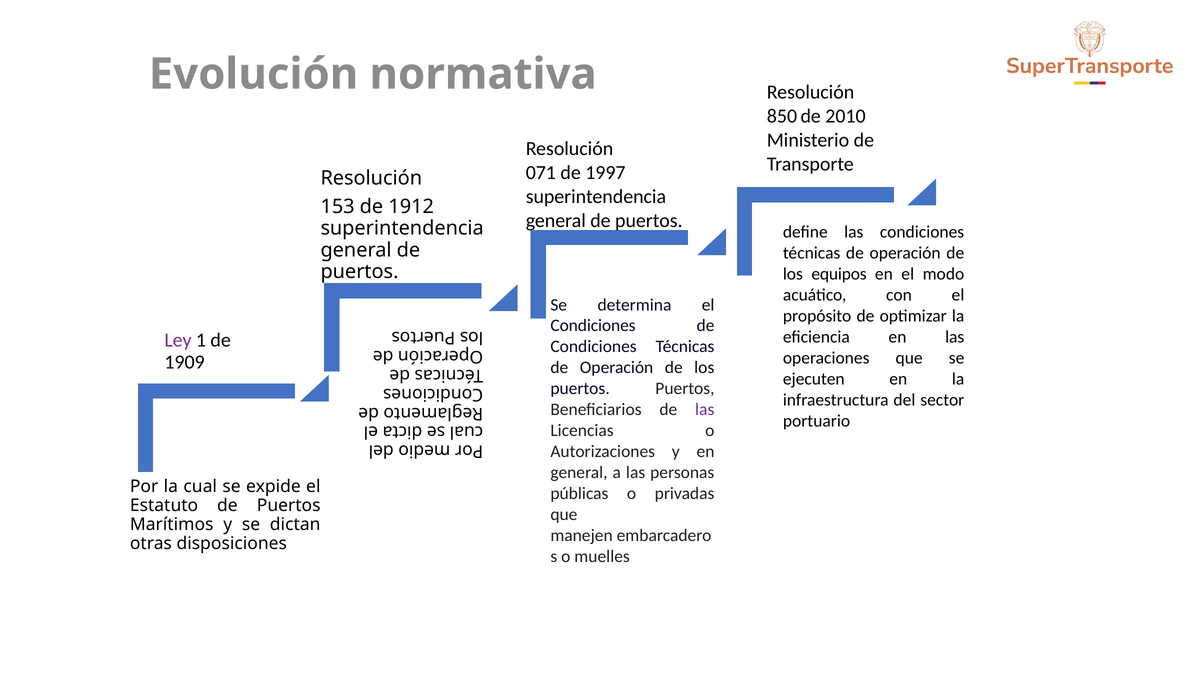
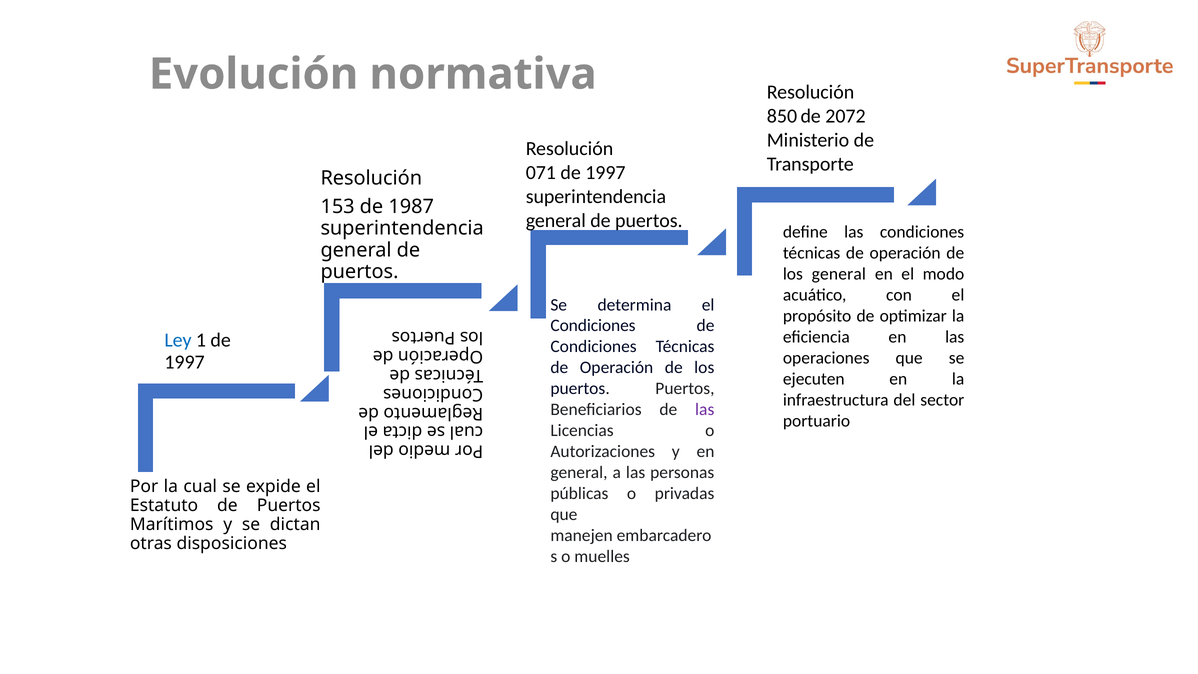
2010: 2010 -> 2072
1912: 1912 -> 1987
los equipos: equipos -> general
Ley colour: purple -> blue
1909 at (185, 362): 1909 -> 1997
